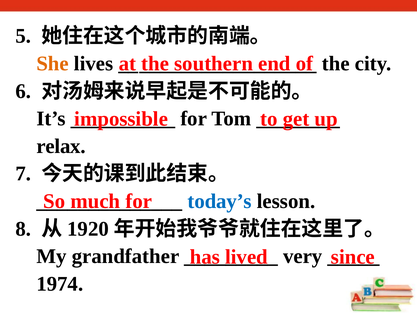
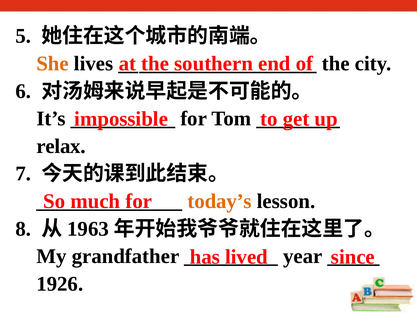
today’s colour: blue -> orange
1920: 1920 -> 1963
very: very -> year
1974: 1974 -> 1926
